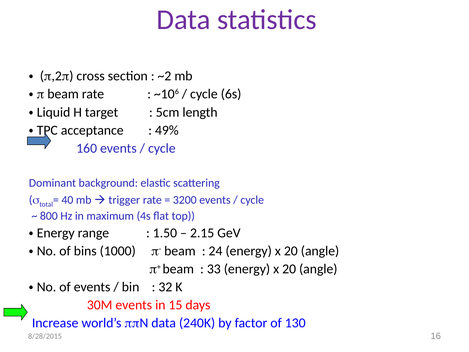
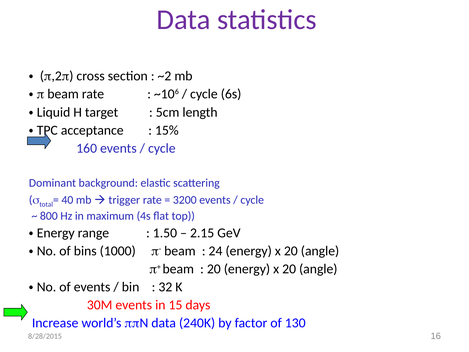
49%: 49% -> 15%
33 at (214, 269): 33 -> 20
